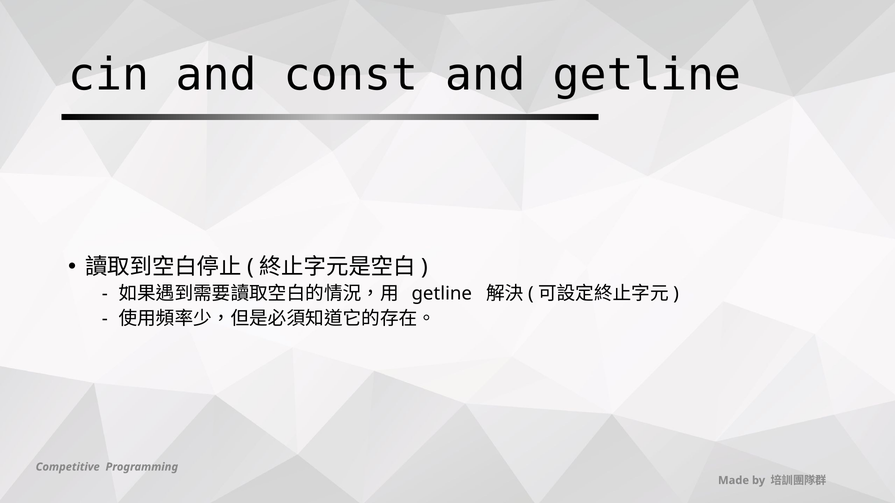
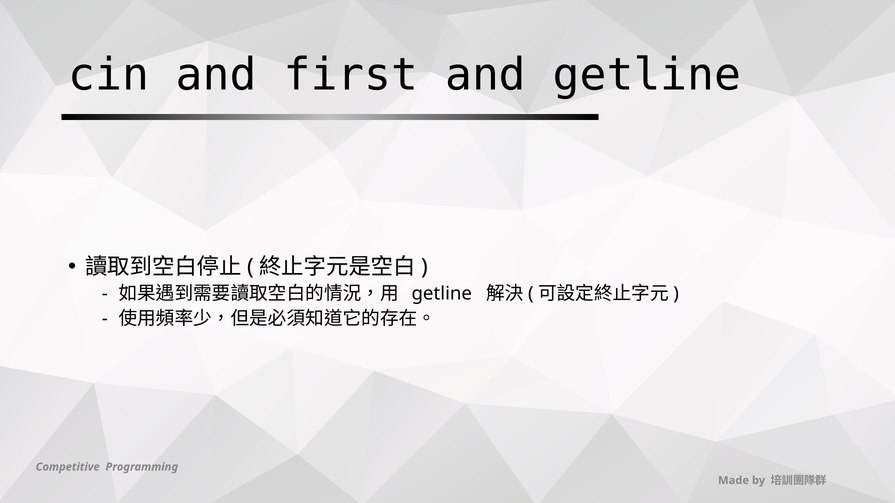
const: const -> first
